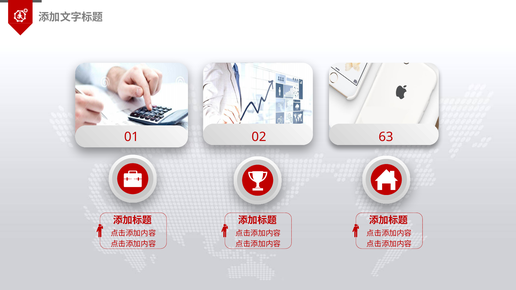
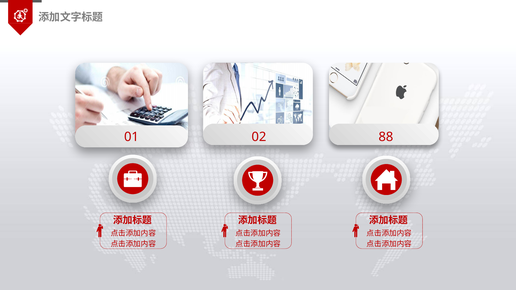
63: 63 -> 88
